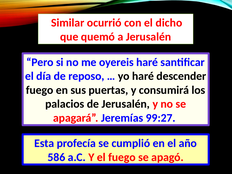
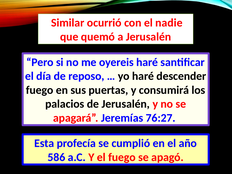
dicho: dicho -> nadie
99:27: 99:27 -> 76:27
